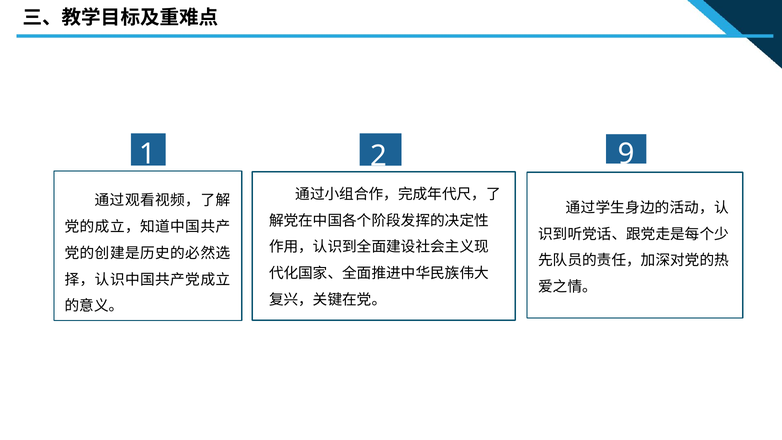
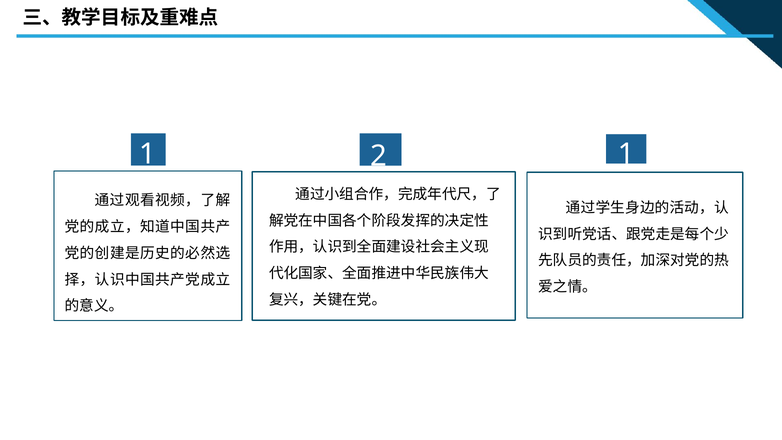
1 9: 9 -> 1
